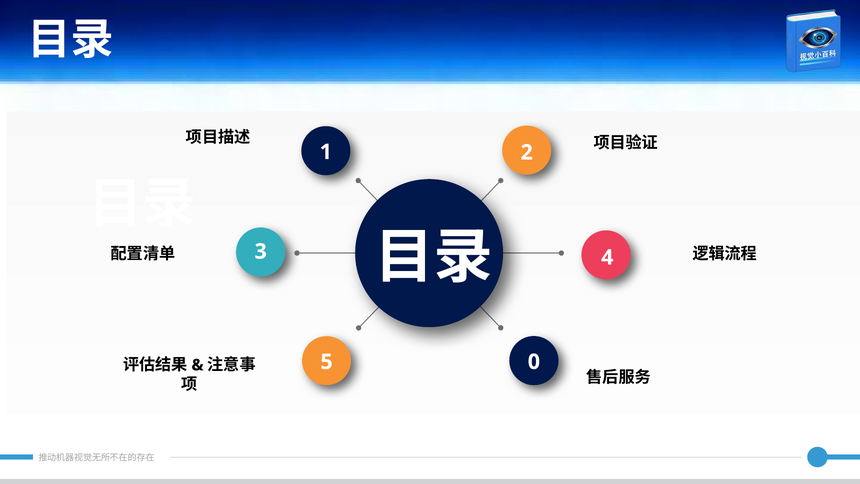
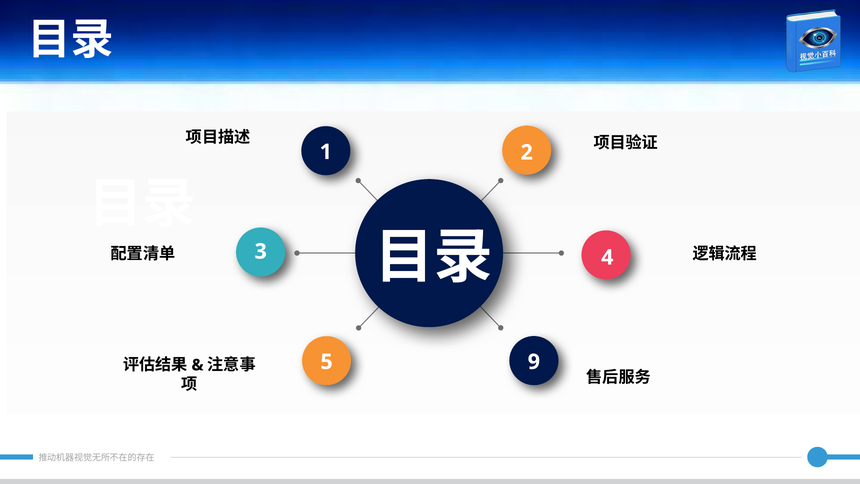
0: 0 -> 9
